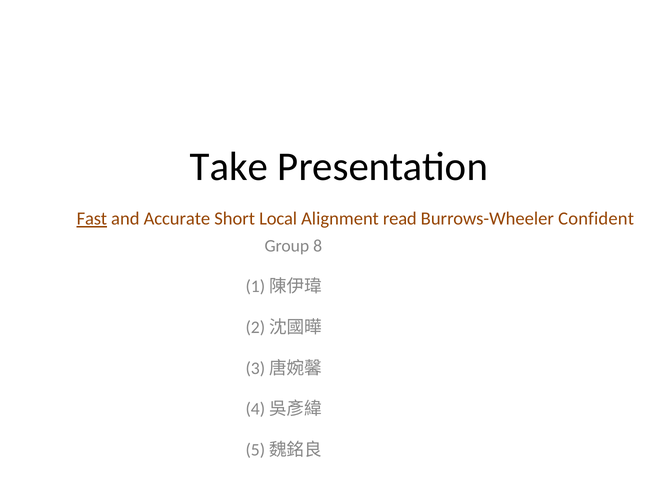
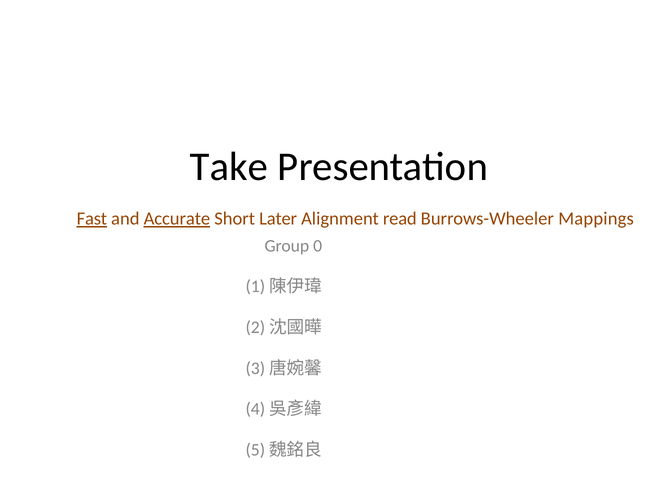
Accurate underline: none -> present
Local: Local -> Later
Confident: Confident -> Mappings
8: 8 -> 0
